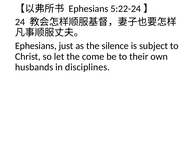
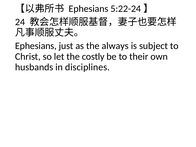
silence: silence -> always
come: come -> costly
